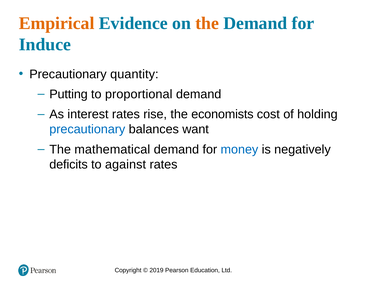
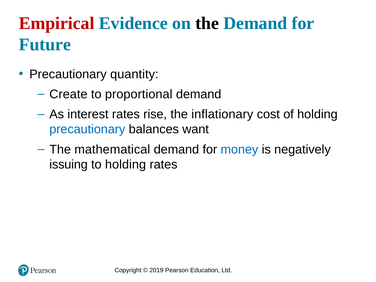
Empirical colour: orange -> red
the at (207, 23) colour: orange -> black
Induce: Induce -> Future
Putting: Putting -> Create
economists: economists -> inflationary
deficits: deficits -> issuing
to against: against -> holding
